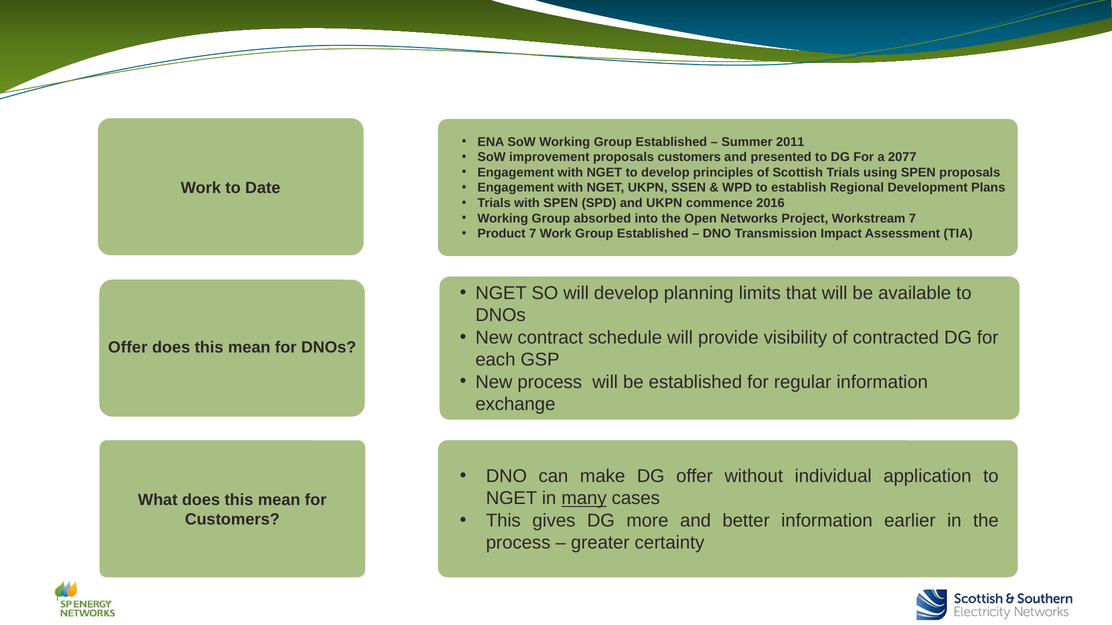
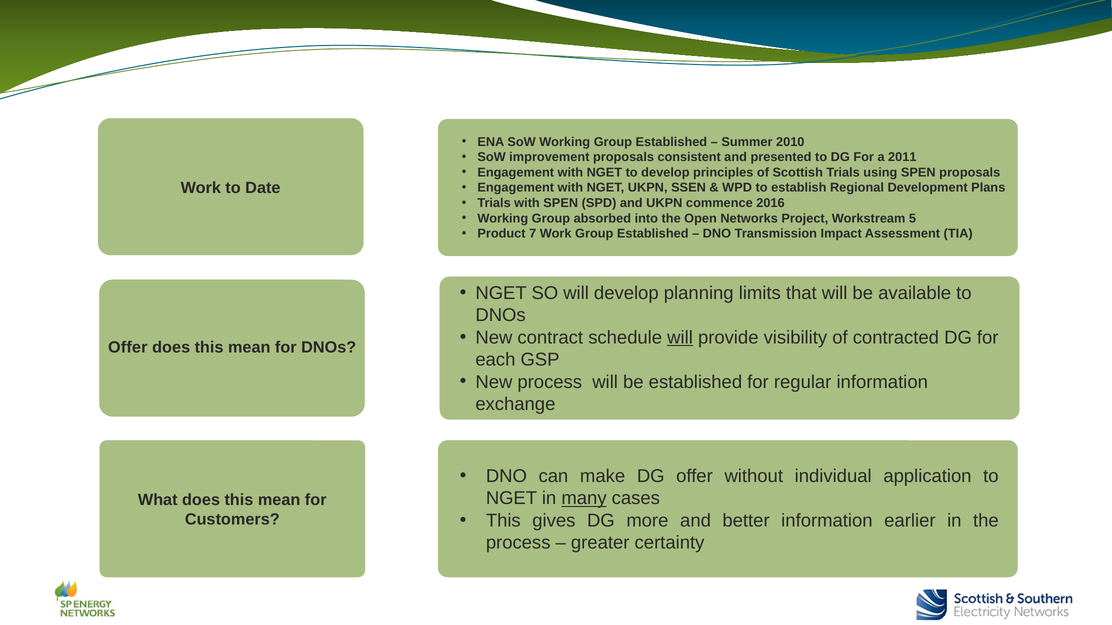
2011: 2011 -> 2010
proposals customers: customers -> consistent
2077: 2077 -> 2011
Workstream 7: 7 -> 5
will at (680, 338) underline: none -> present
